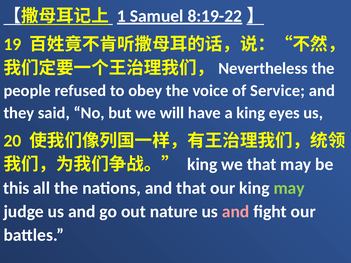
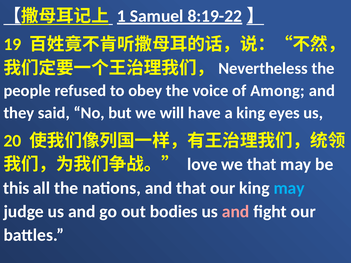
Service: Service -> Among
king at (202, 165): king -> love
may at (289, 188) colour: light green -> light blue
nature: nature -> bodies
